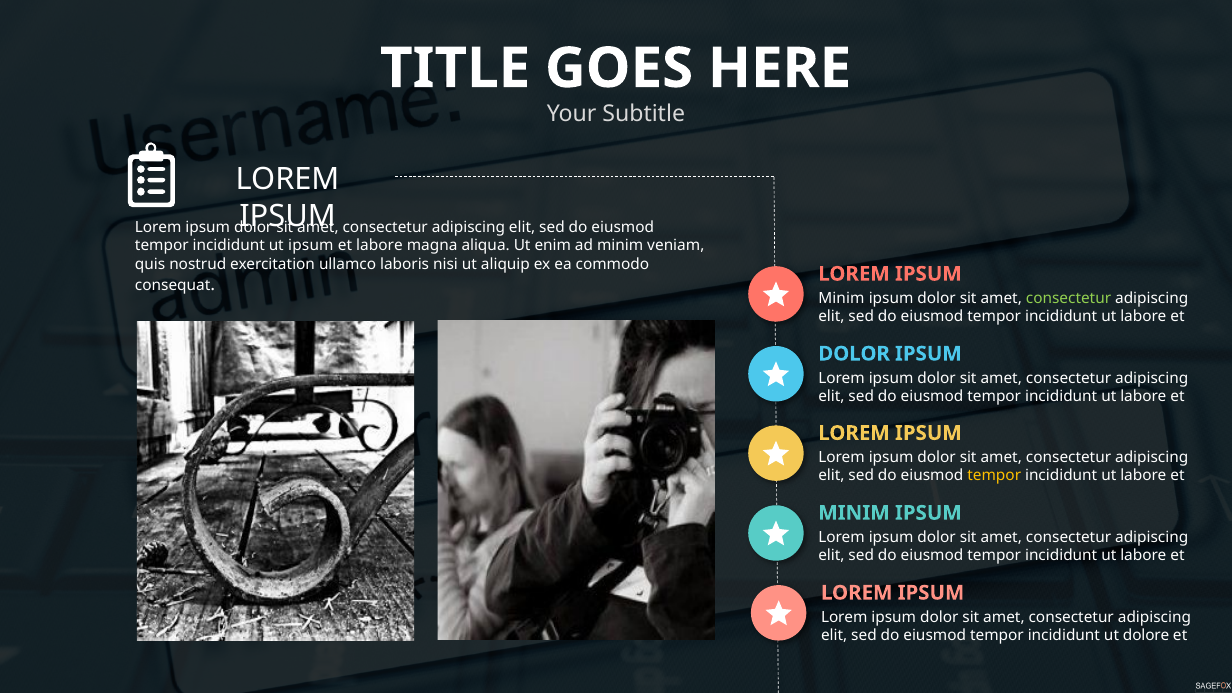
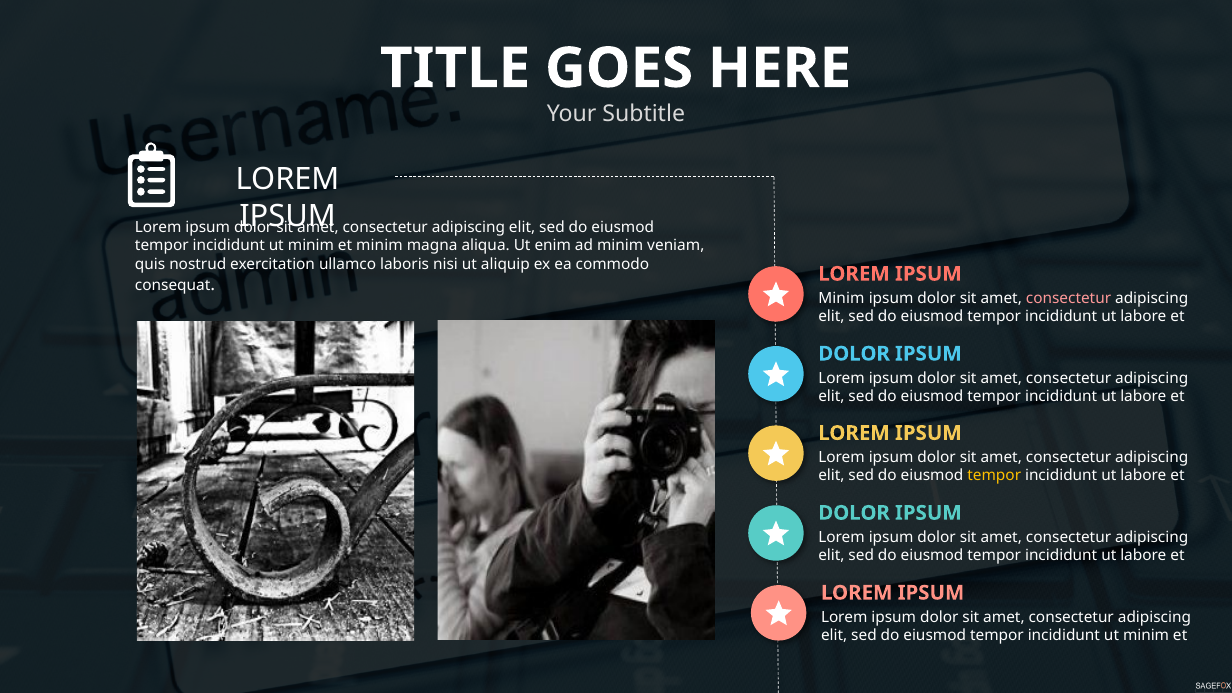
ipsum at (311, 246): ipsum -> minim
et labore: labore -> minim
consectetur at (1069, 298) colour: light green -> pink
MINIM at (854, 513): MINIM -> DOLOR
dolore at (1146, 636): dolore -> minim
